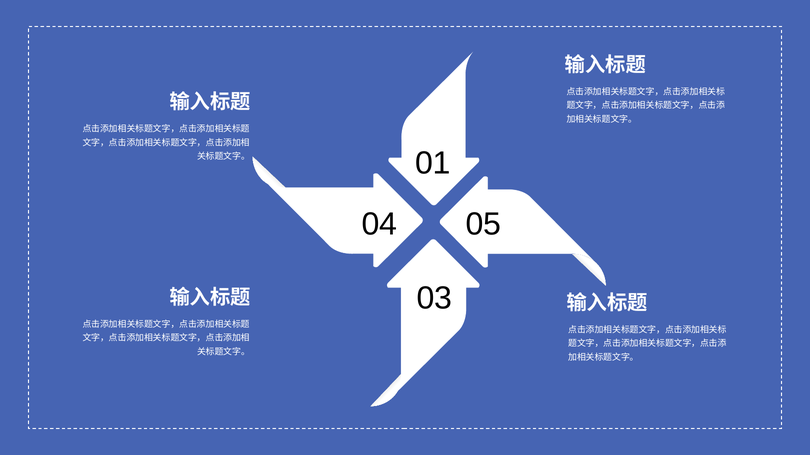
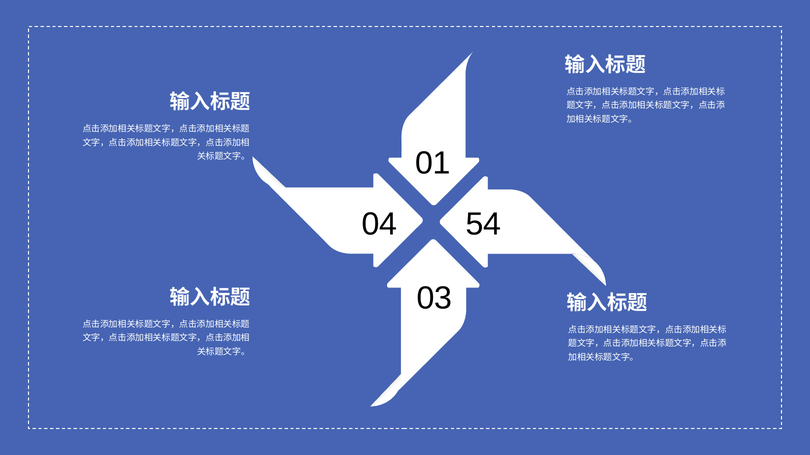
05: 05 -> 54
